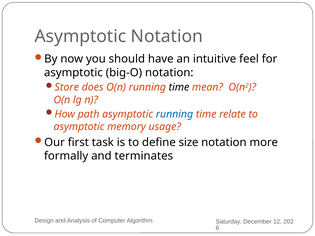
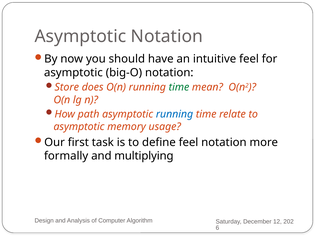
time at (179, 87) colour: black -> green
define size: size -> feel
terminates: terminates -> multiplying
